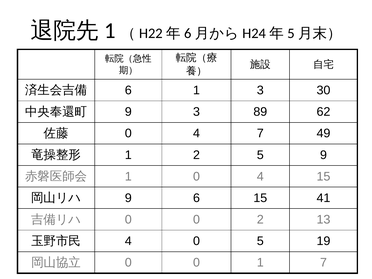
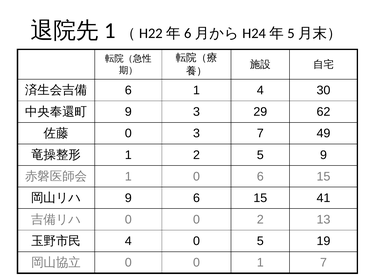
1 3: 3 -> 4
89: 89 -> 29
4 at (196, 133): 4 -> 3
1 0 4: 4 -> 6
